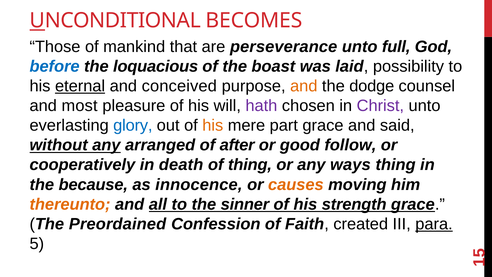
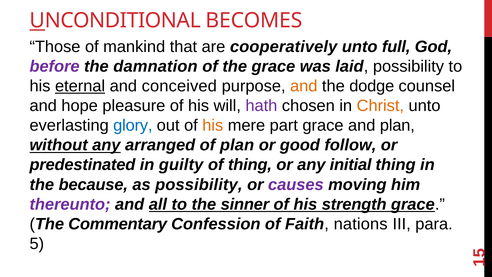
perseverance: perseverance -> cooperatively
before colour: blue -> purple
loquacious: loquacious -> damnation
the boast: boast -> grace
most: most -> hope
Christ colour: purple -> orange
and said: said -> plan
of after: after -> plan
cooperatively: cooperatively -> predestinated
death: death -> guilty
ways: ways -> initial
as innocence: innocence -> possibility
causes colour: orange -> purple
thereunto colour: orange -> purple
Preordained: Preordained -> Commentary
created: created -> nations
para underline: present -> none
